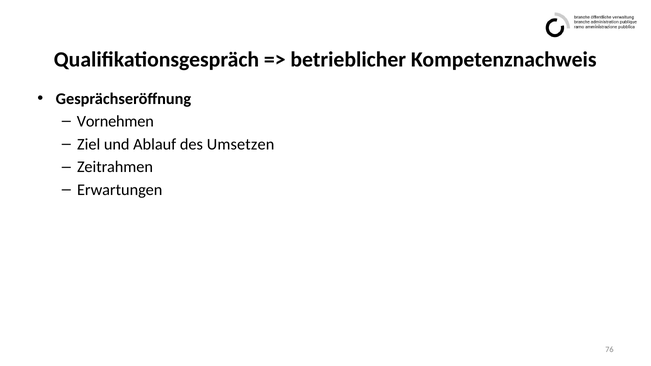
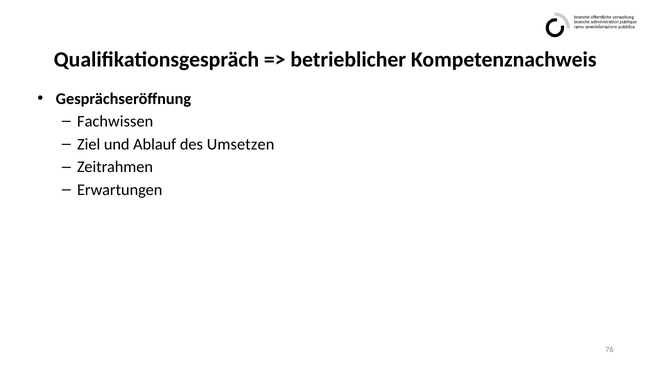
Vornehmen: Vornehmen -> Fachwissen
